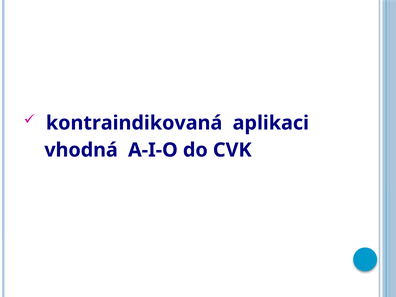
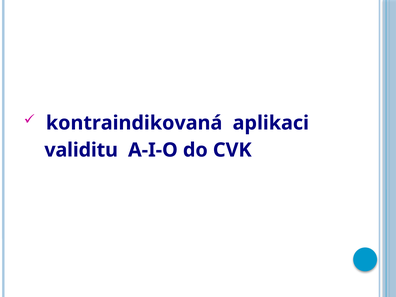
vhodná: vhodná -> validitu
